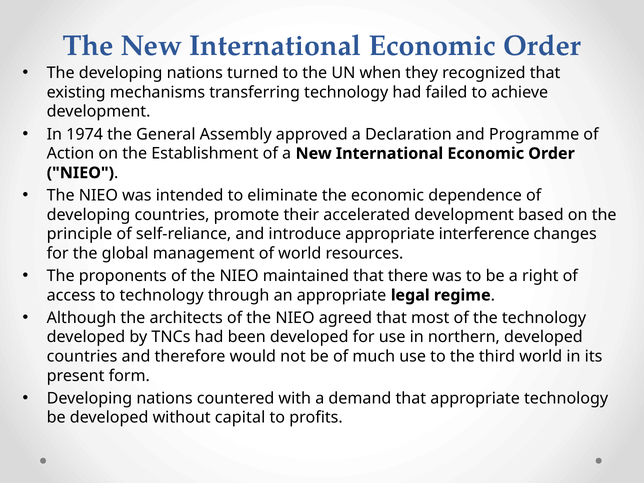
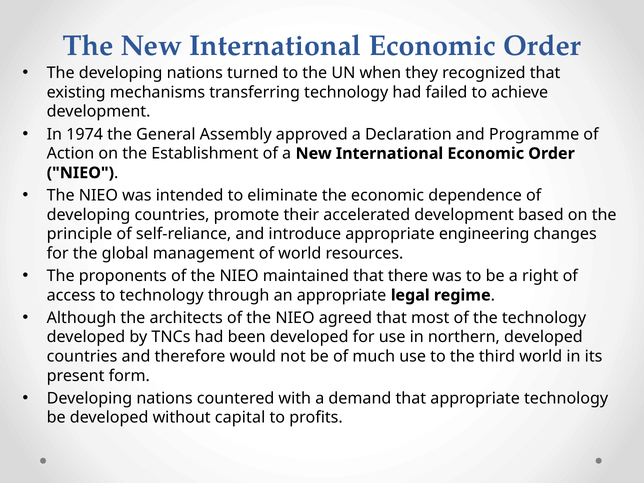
interference: interference -> engineering
